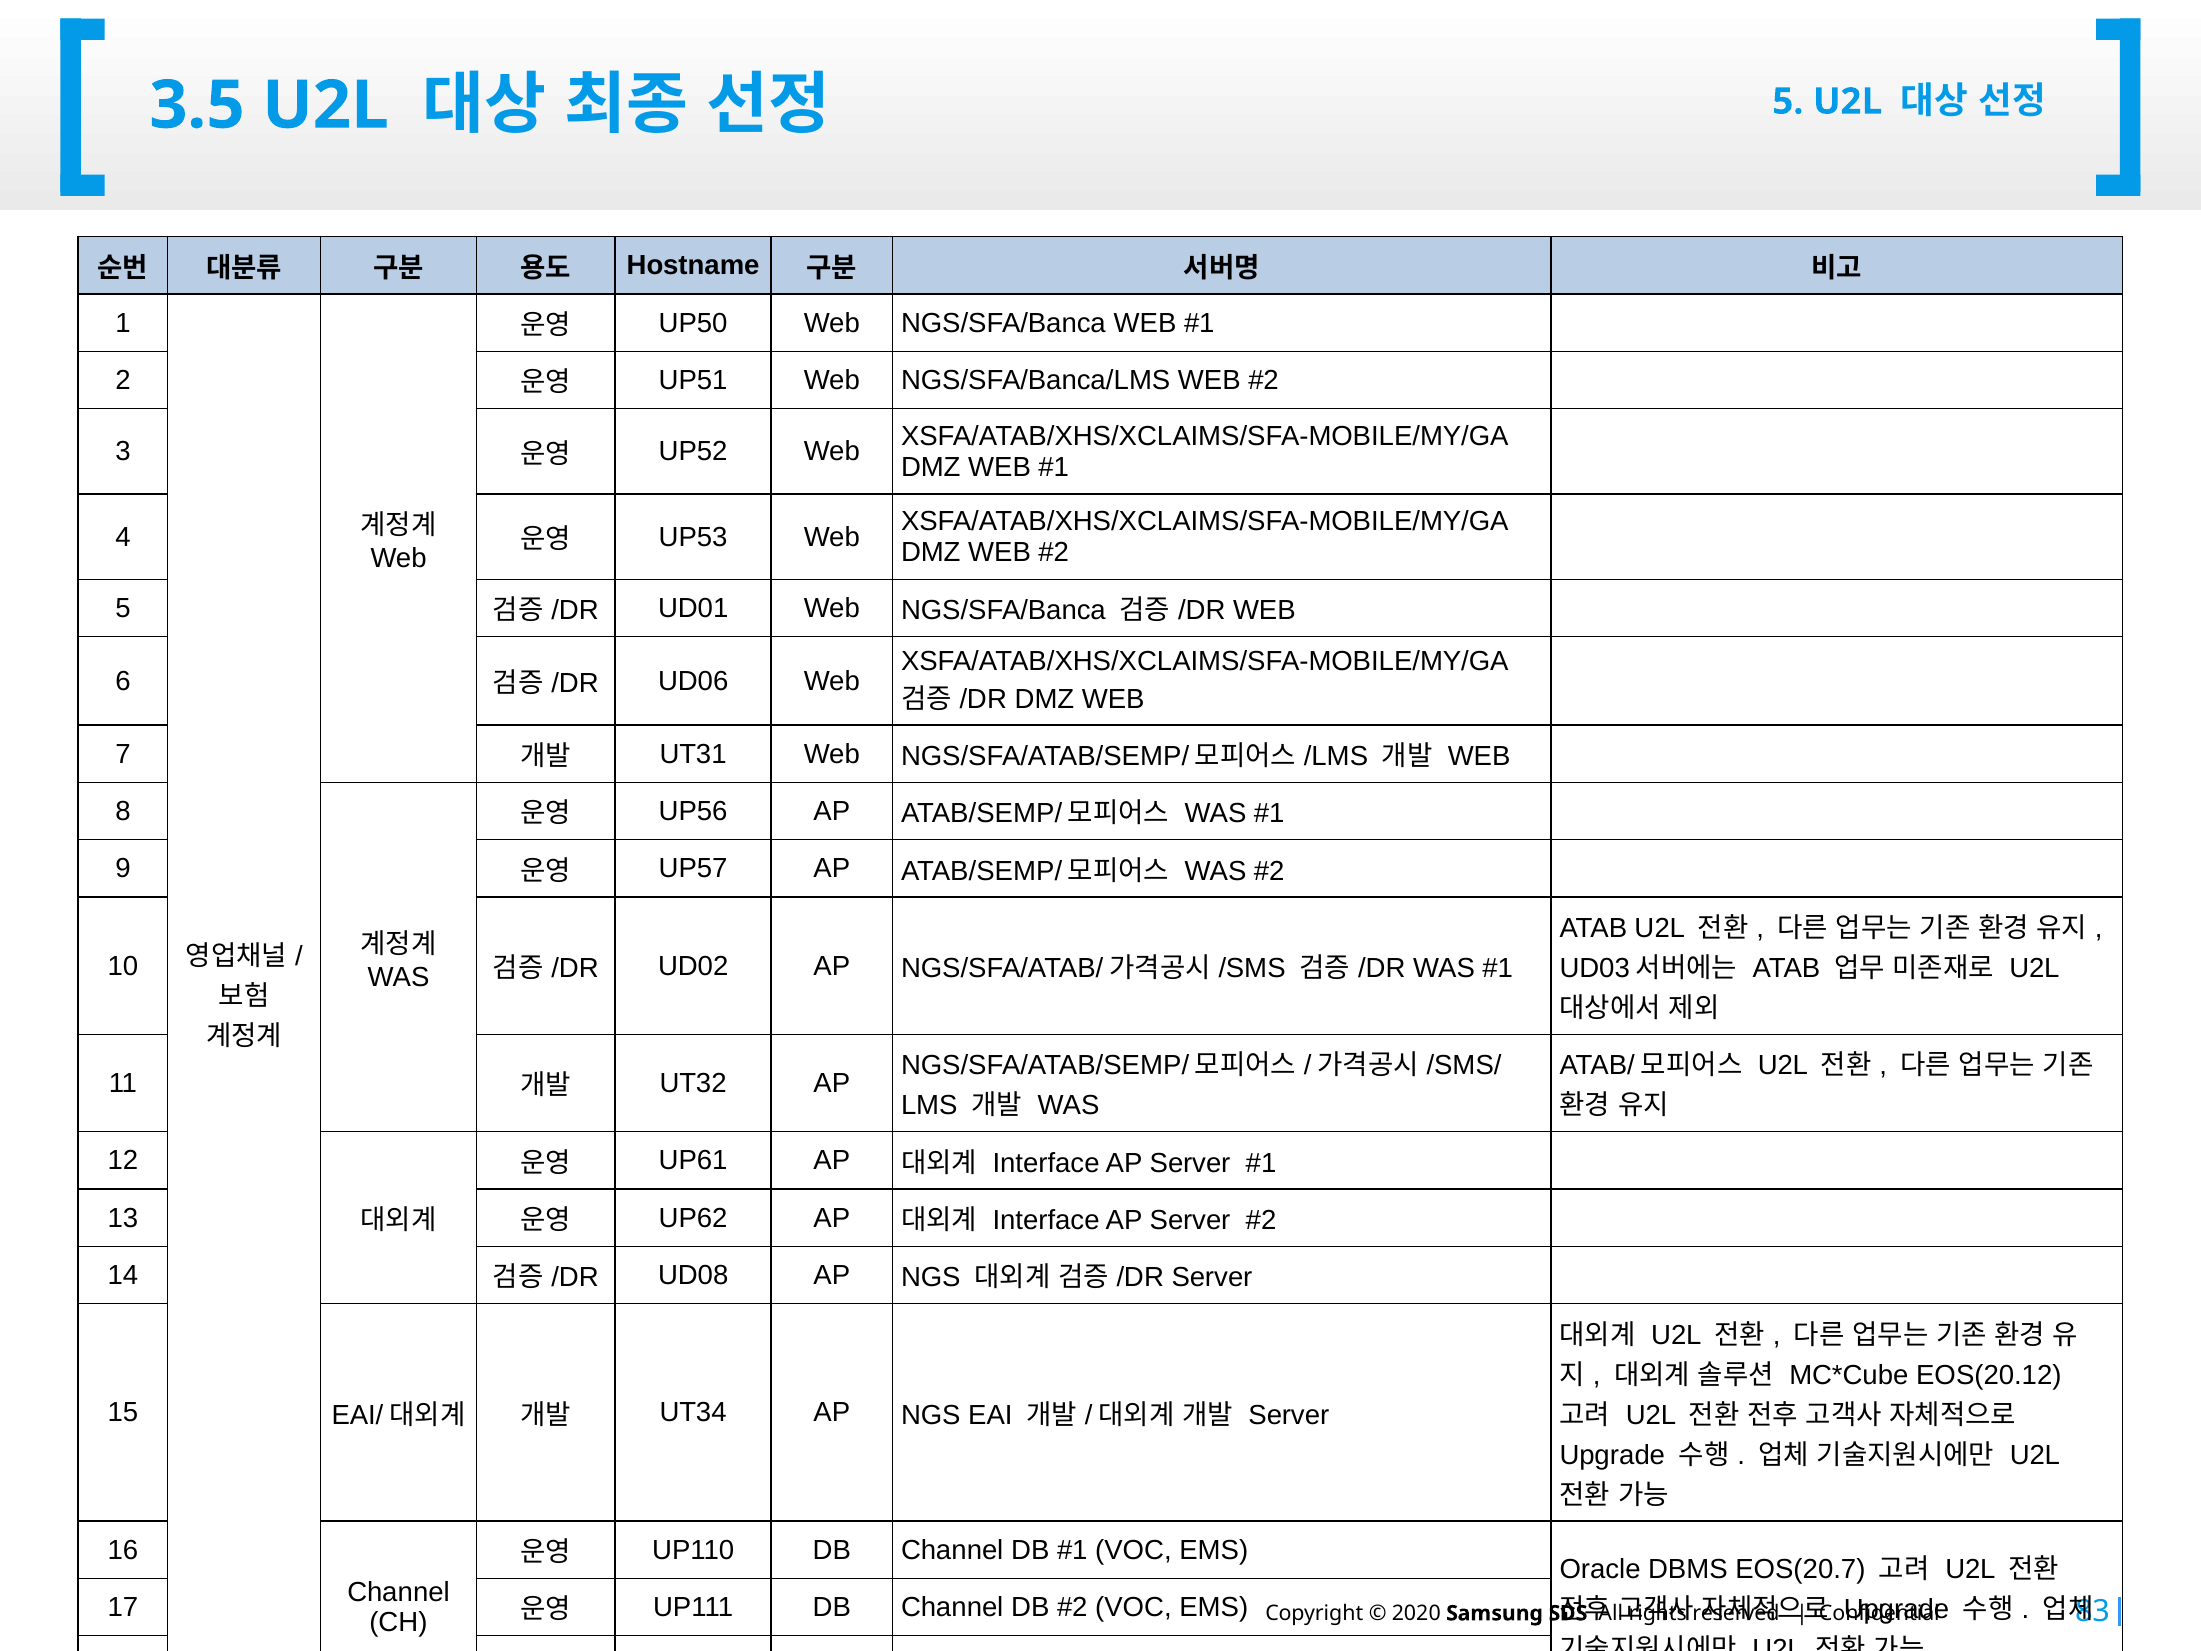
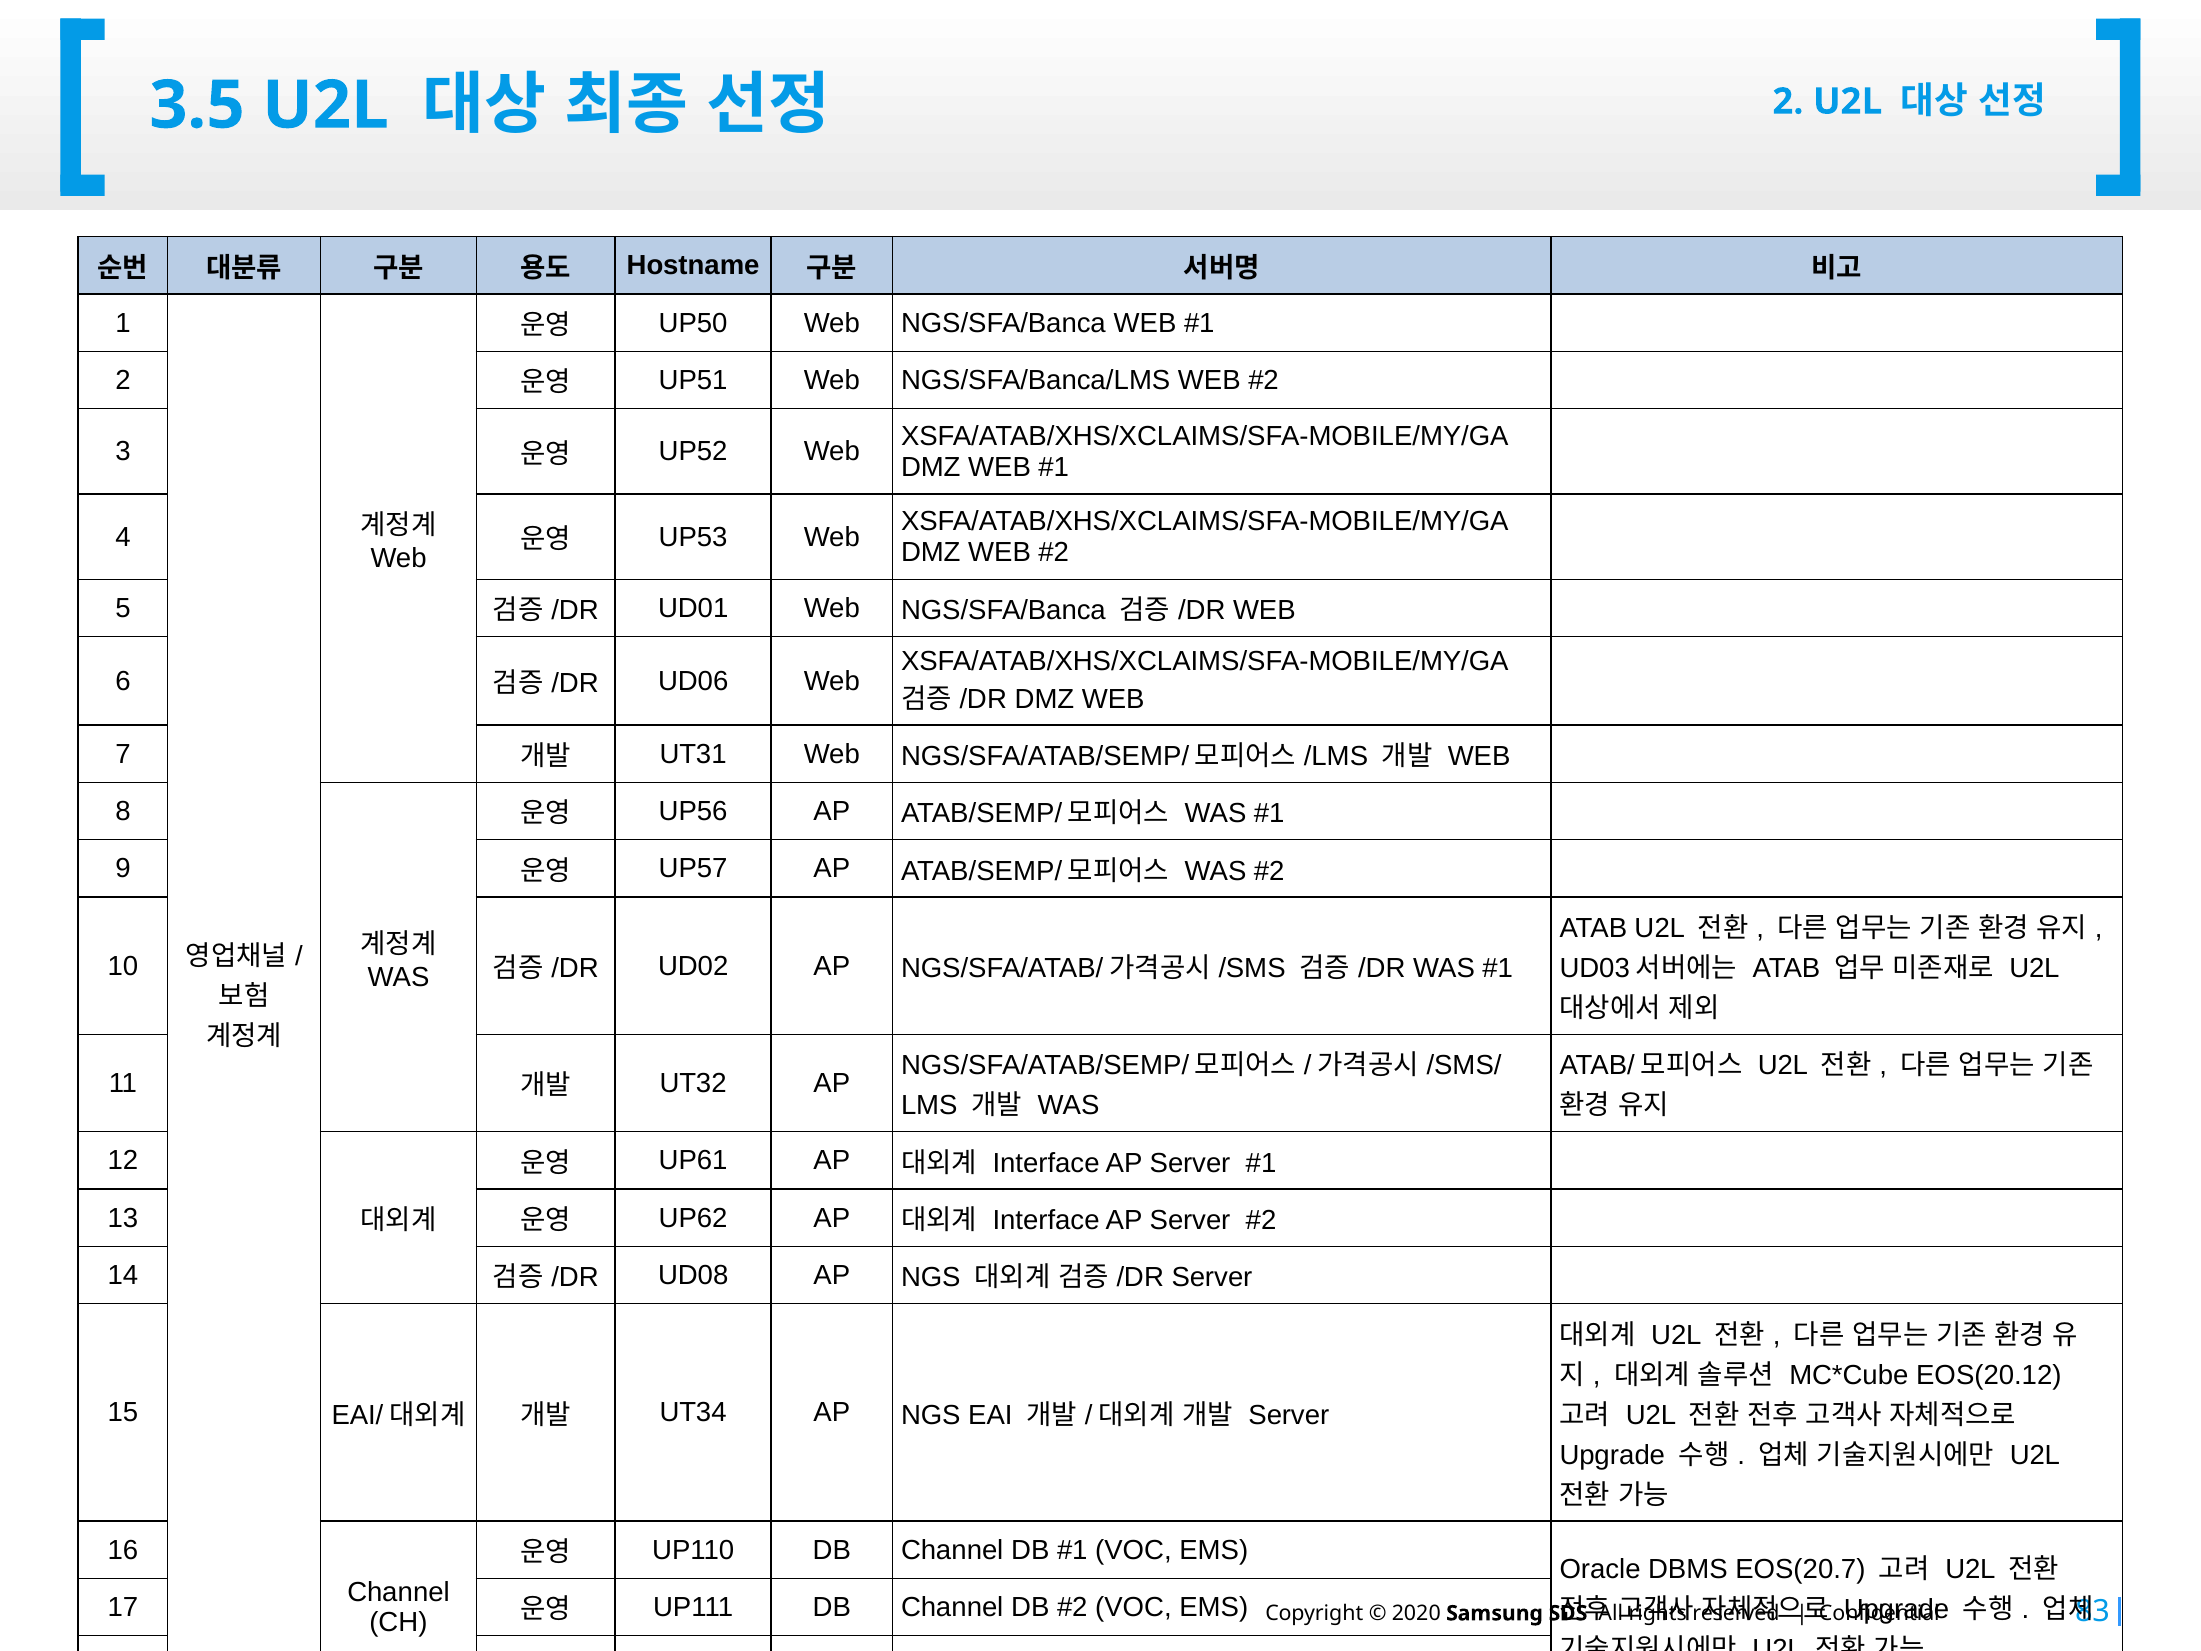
5 at (1788, 102): 5 -> 2
